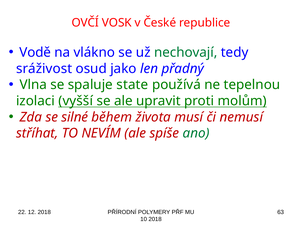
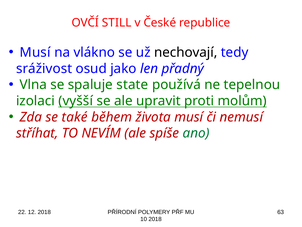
VOSK: VOSK -> STILL
Vodě at (35, 52): Vodě -> Musí
nechovají colour: green -> black
silné: silné -> také
